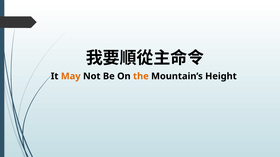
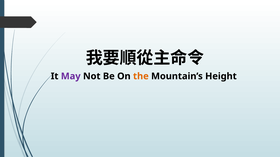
May colour: orange -> purple
